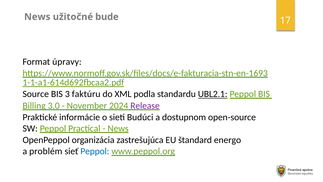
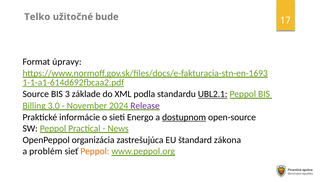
News at (37, 17): News -> Telko
faktúru: faktúru -> základe
Budúci: Budúci -> Energo
dostupnom underline: none -> present
energo: energo -> zákona
Peppol at (95, 151) colour: blue -> orange
